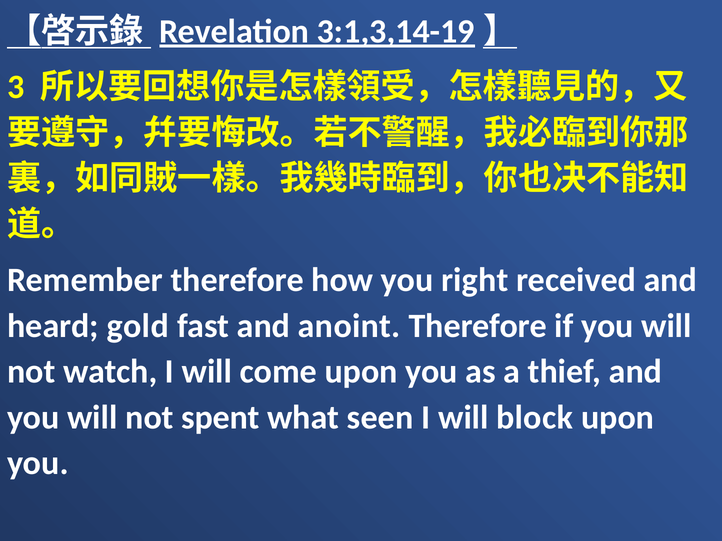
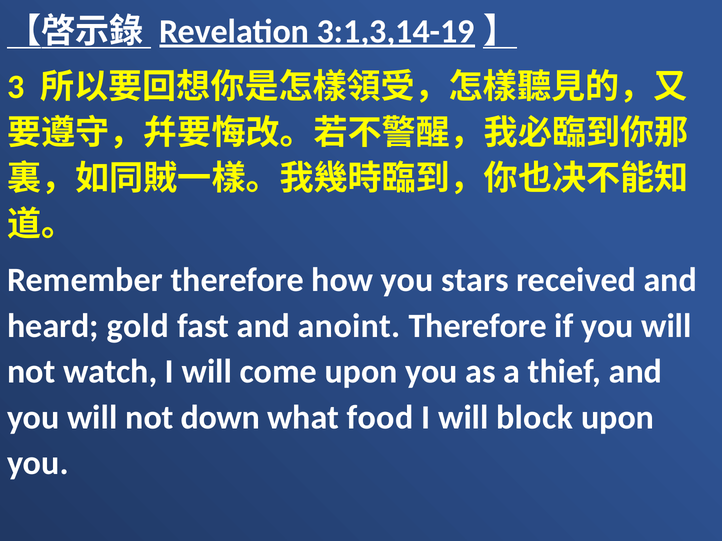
right: right -> stars
spent: spent -> down
seen: seen -> food
